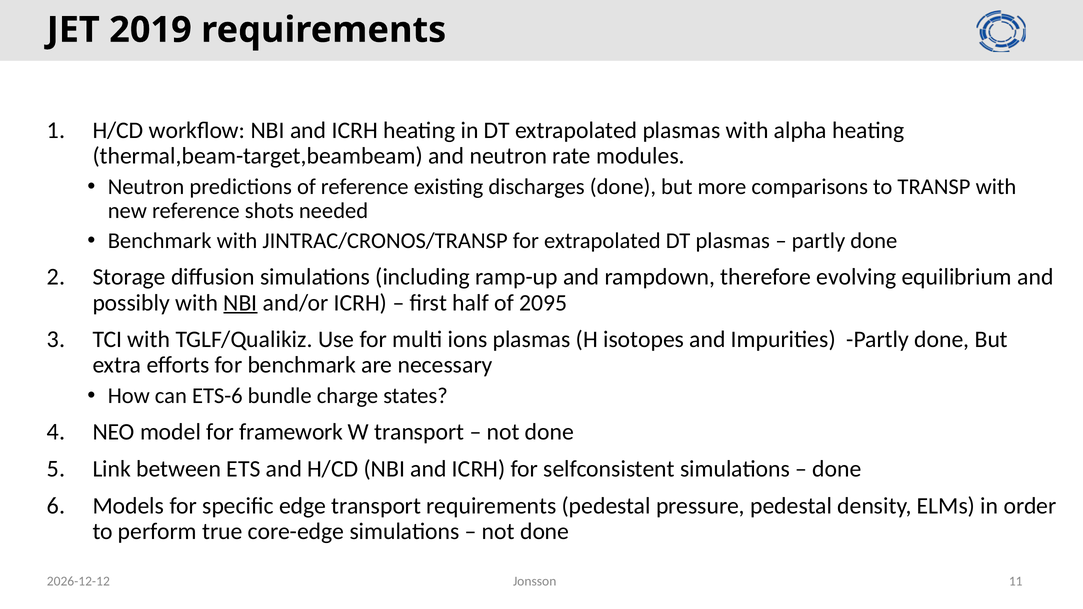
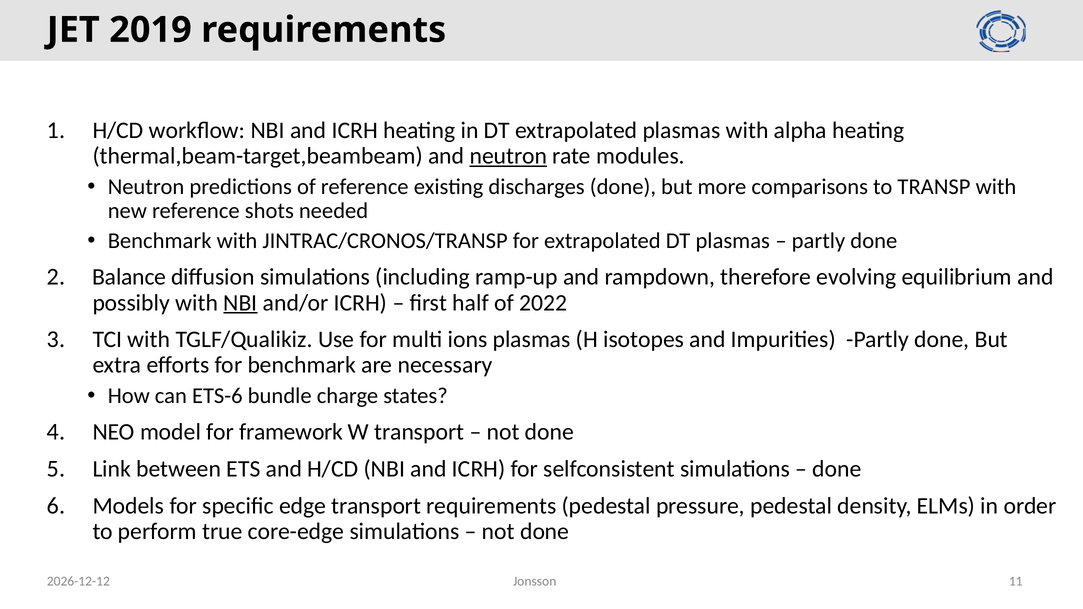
neutron at (508, 156) underline: none -> present
Storage: Storage -> Balance
2095: 2095 -> 2022
